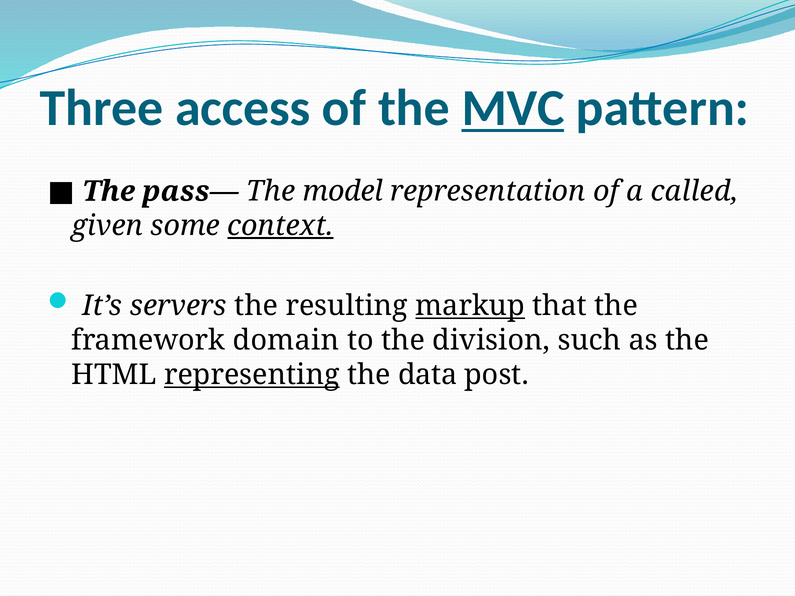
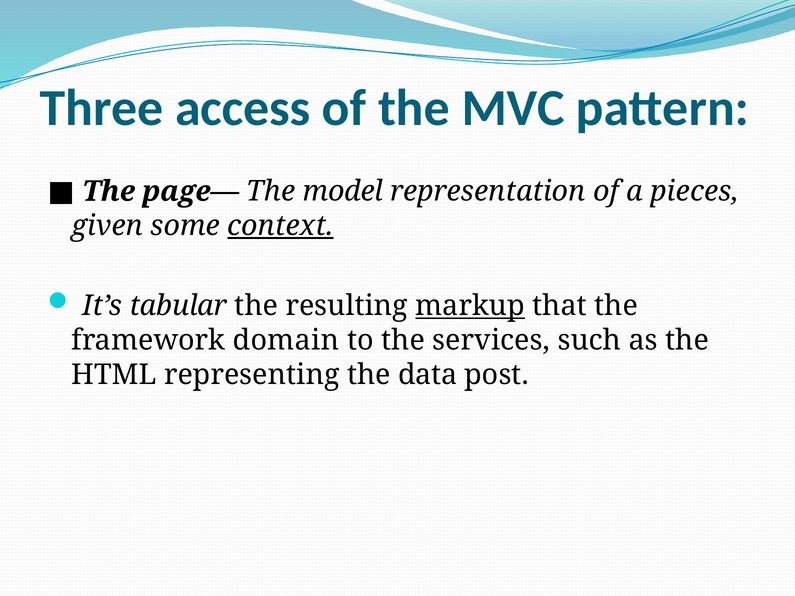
MVC underline: present -> none
pass—: pass— -> page—
called: called -> pieces
servers: servers -> tabular
division: division -> services
representing underline: present -> none
